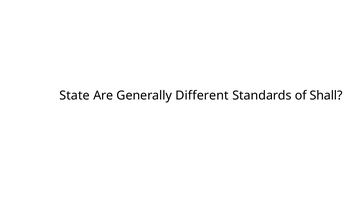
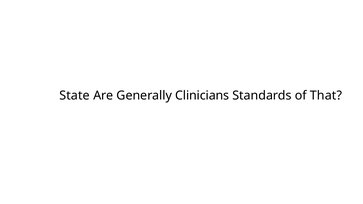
Different: Different -> Clinicians
Shall: Shall -> That
